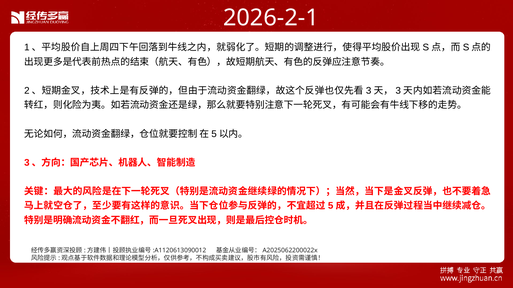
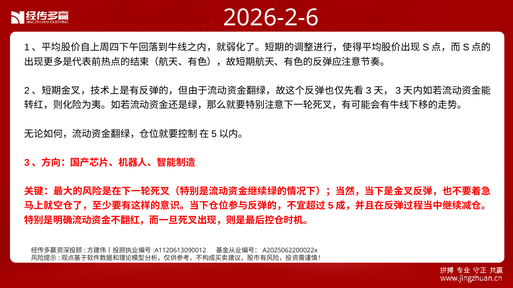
2026-2-1: 2026-2-1 -> 2026-2-6
